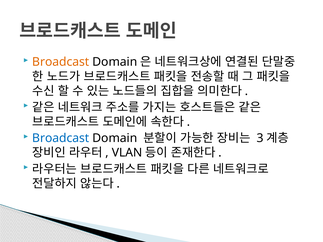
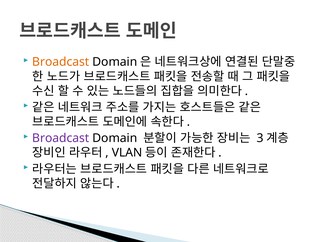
Broadcast at (61, 138) colour: blue -> purple
